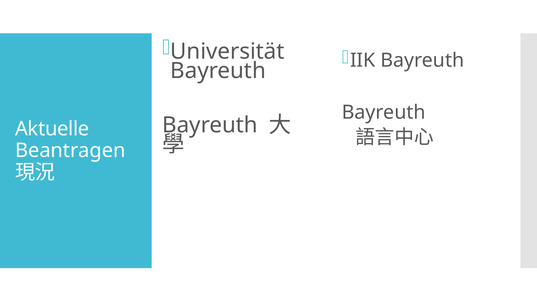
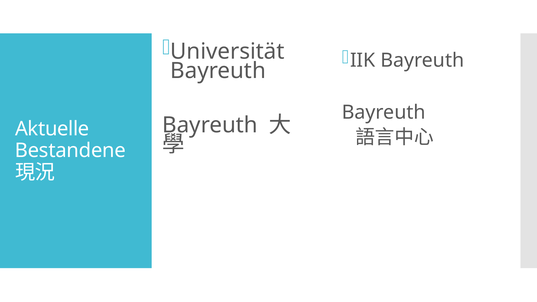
Beantragen: Beantragen -> Bestandene
